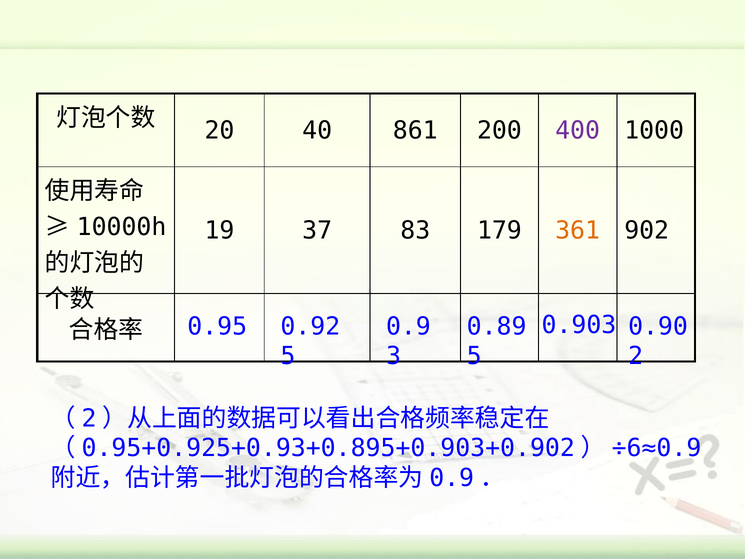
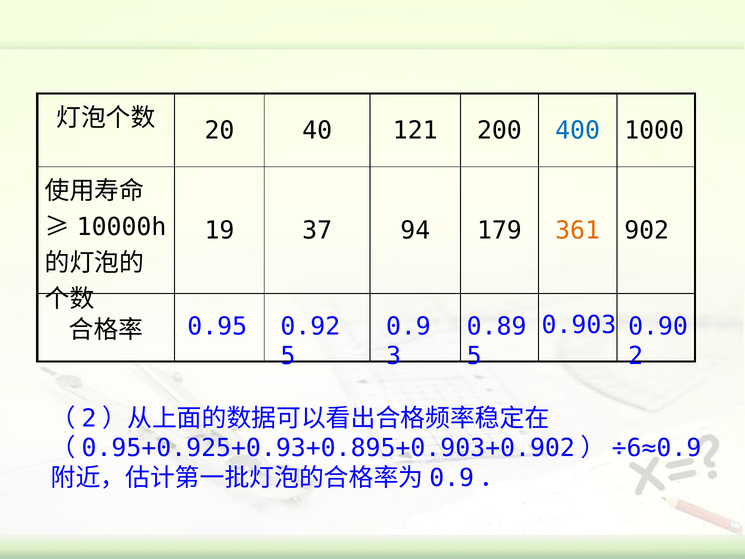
861: 861 -> 121
400 colour: purple -> blue
83: 83 -> 94
